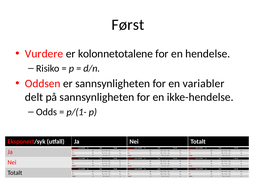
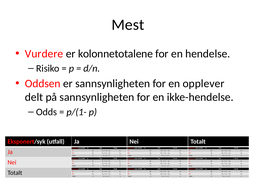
Først: Først -> Mest
variabler: variabler -> opplever
